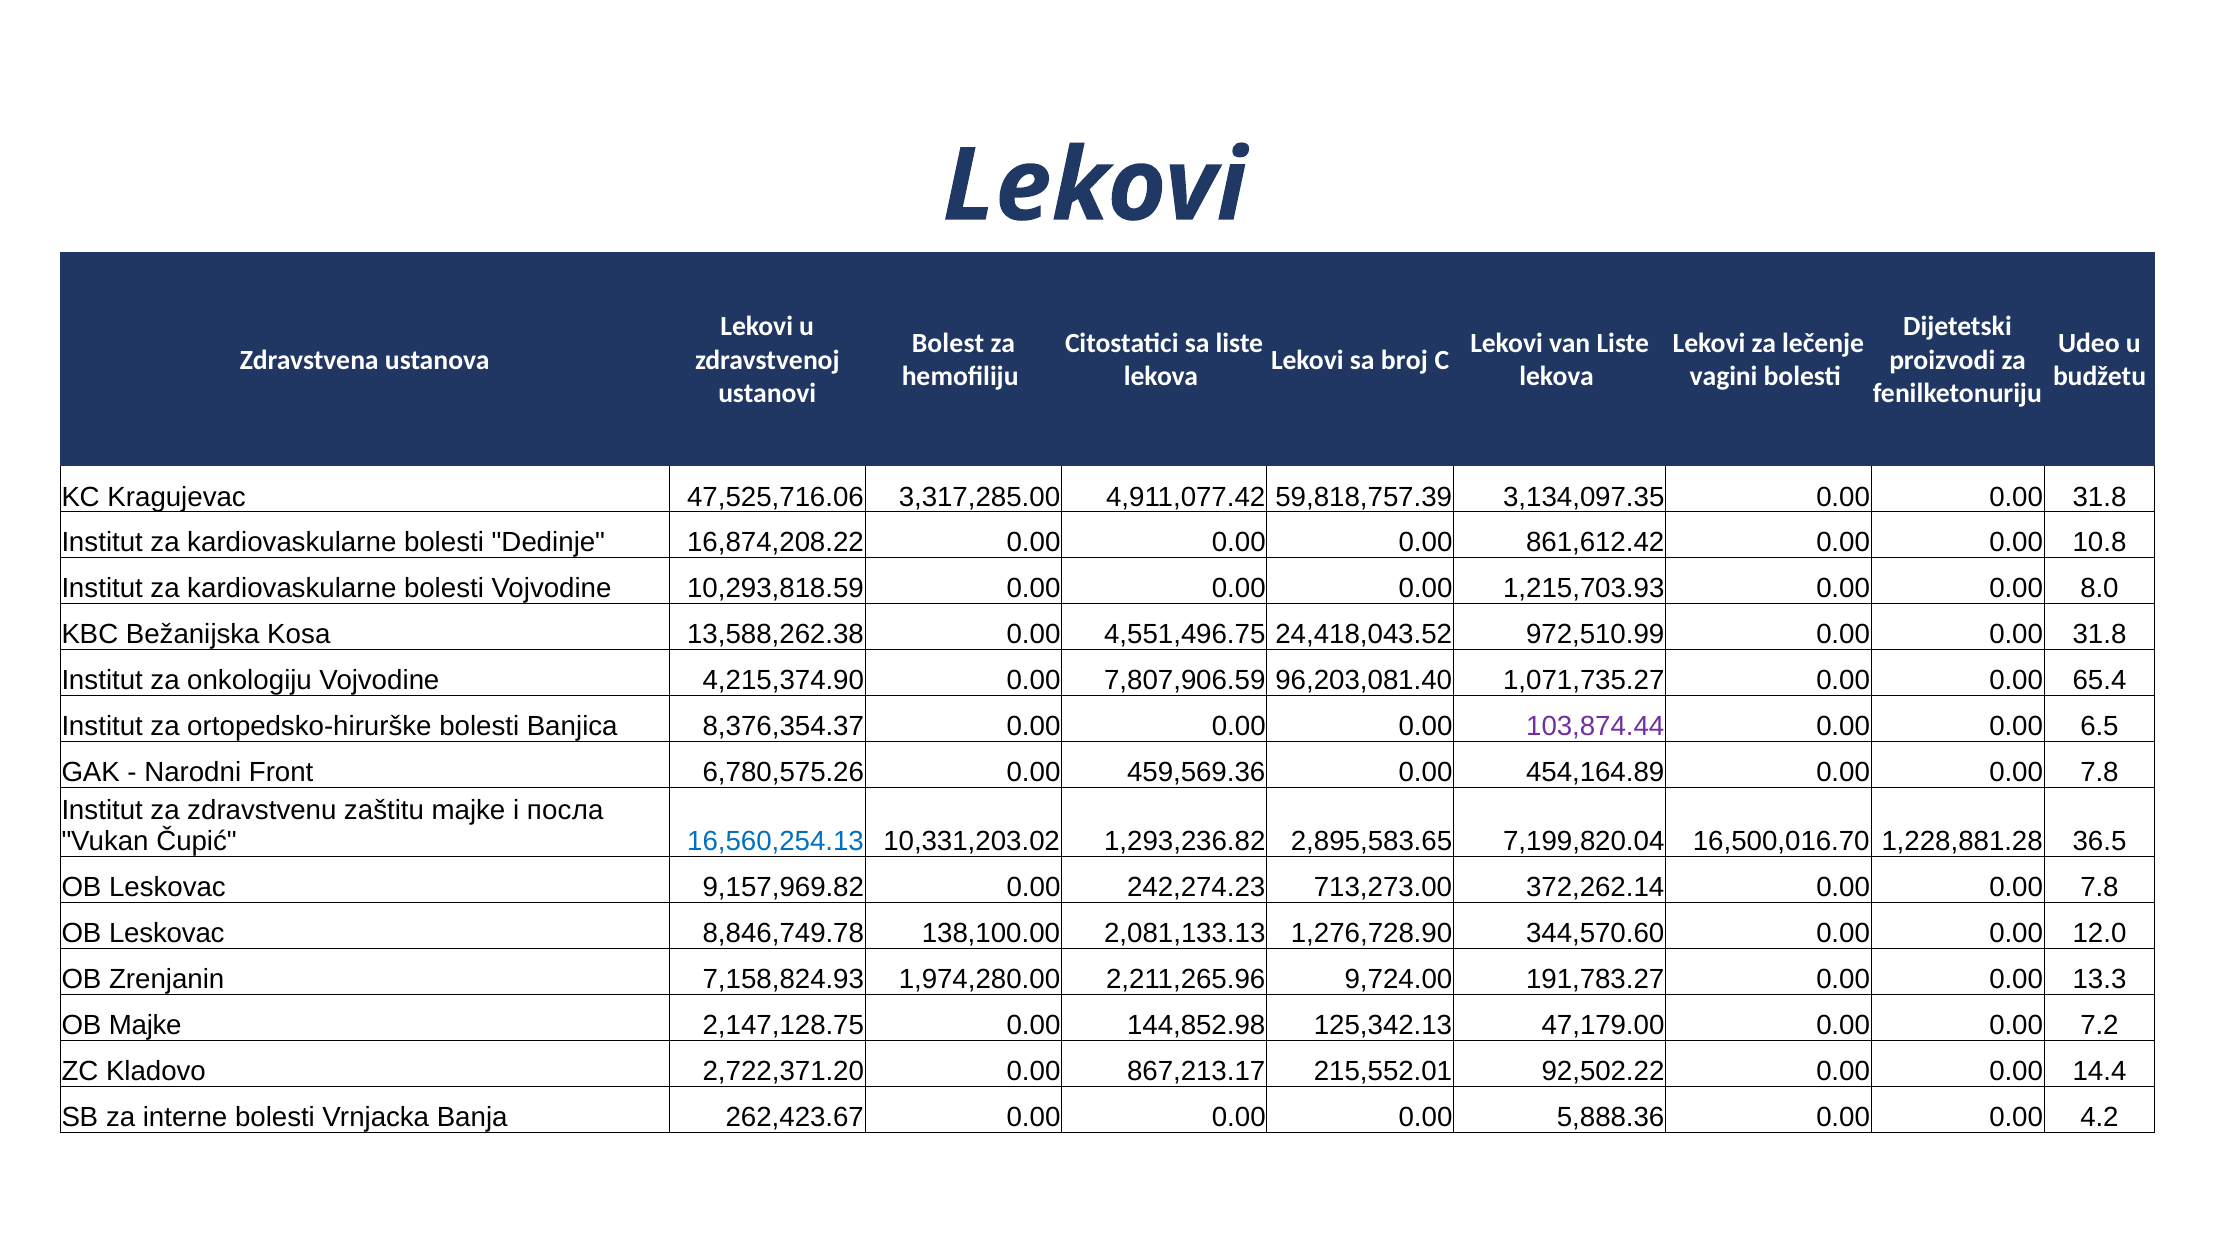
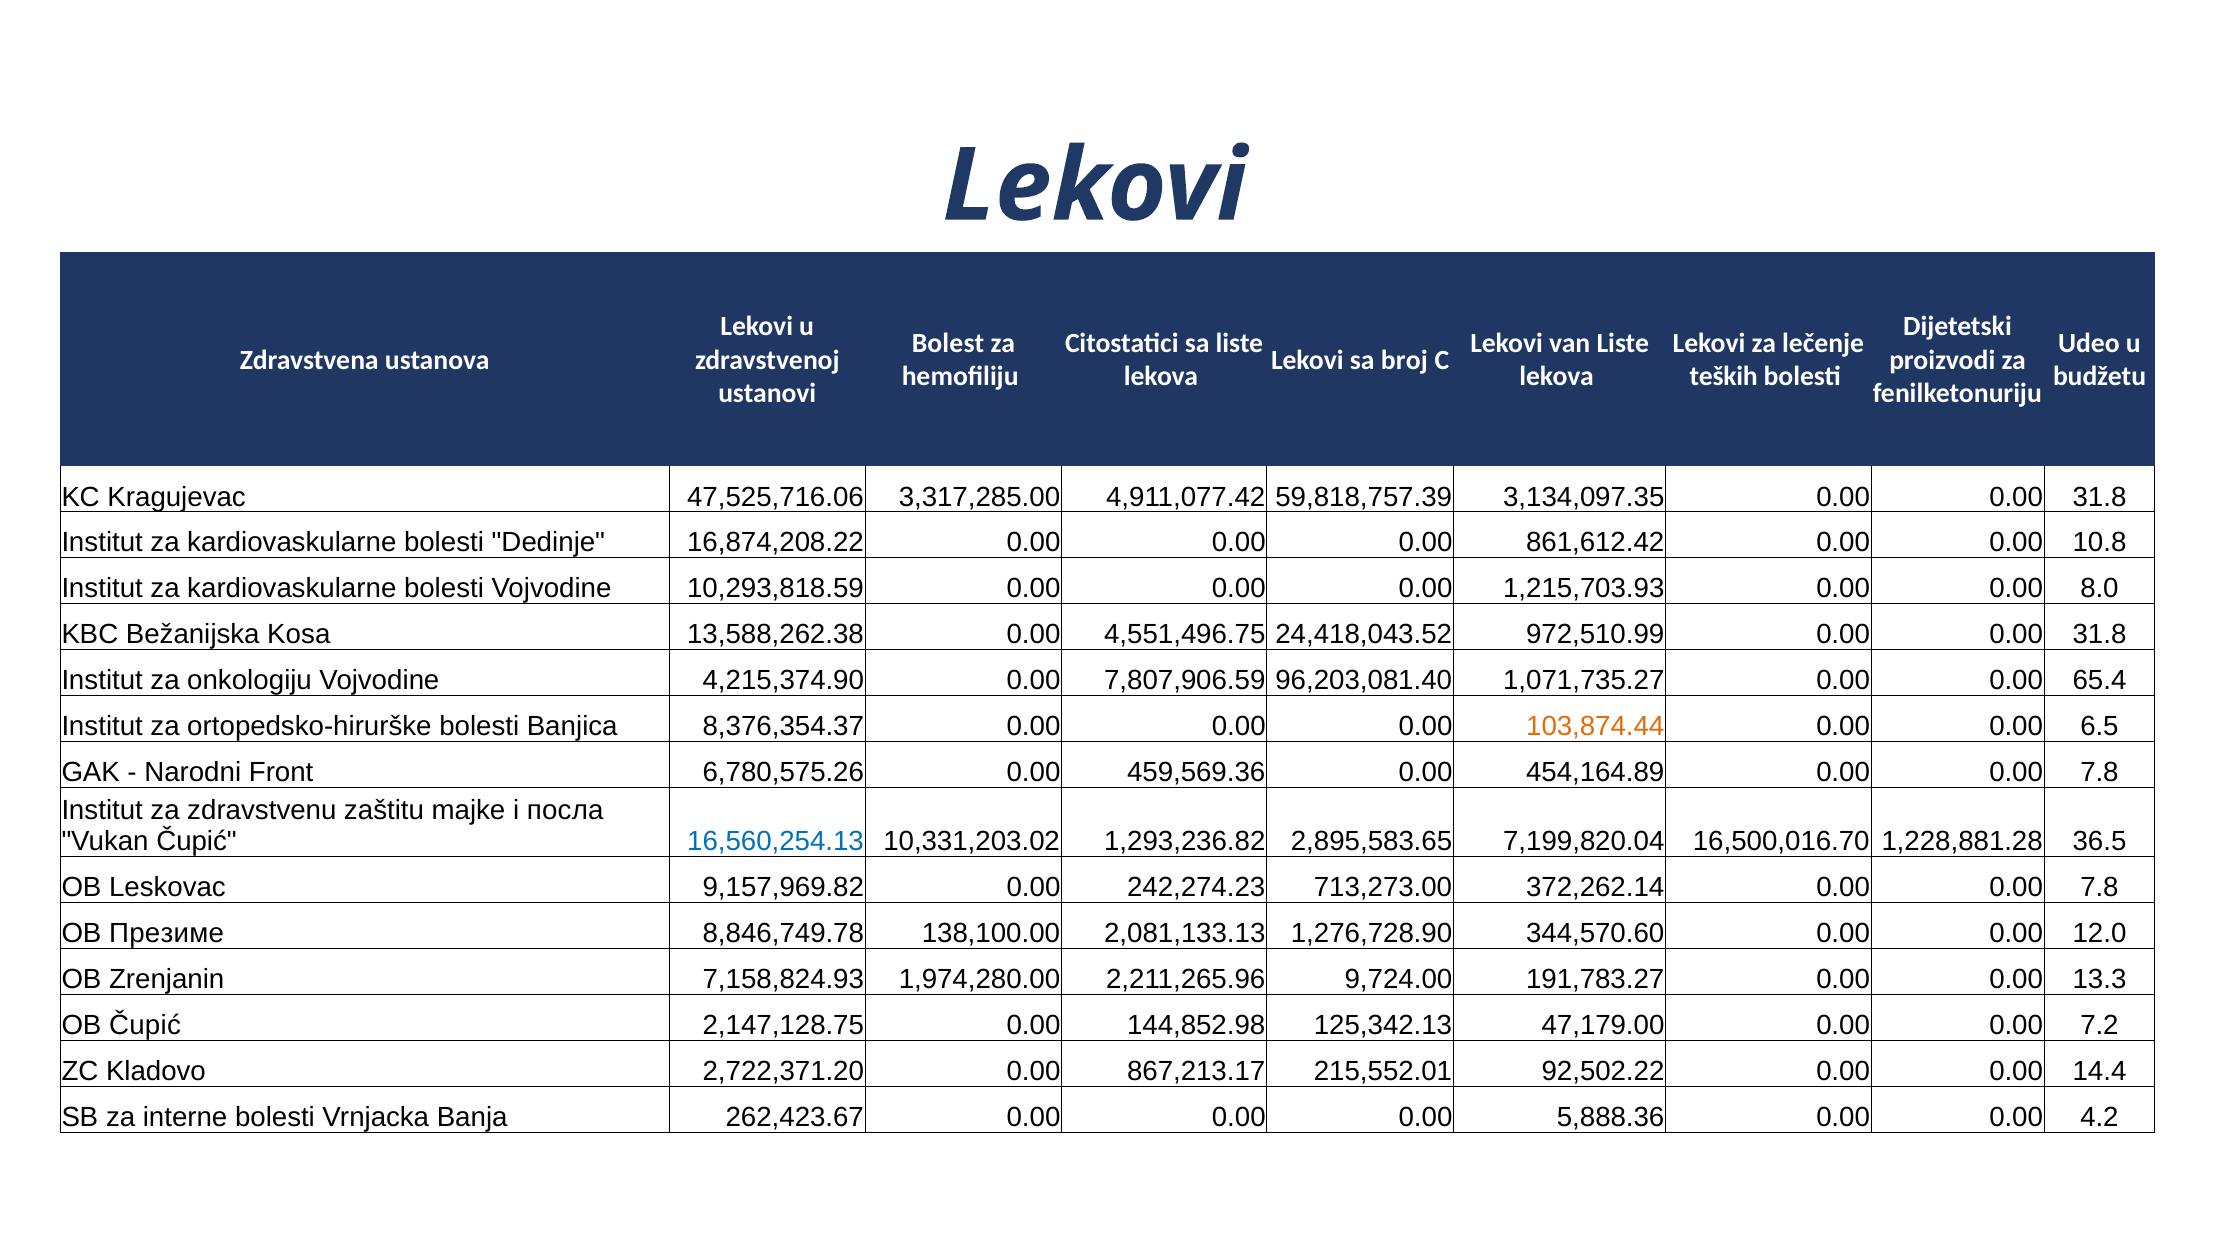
vagini: vagini -> teških
103,874.44 colour: purple -> orange
Leskovac at (167, 933): Leskovac -> Презиме
OB Majke: Majke -> Čupić
